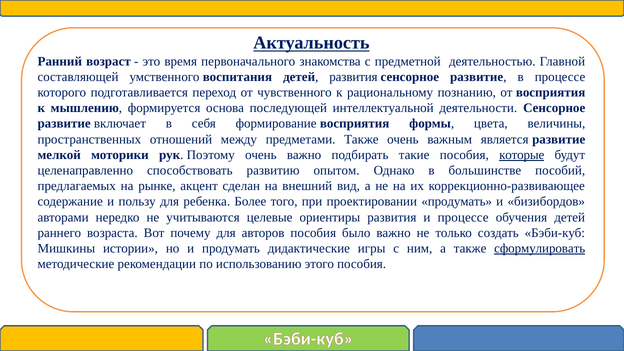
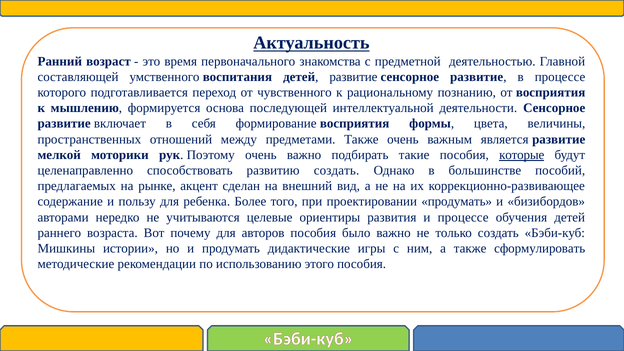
детей развития: развития -> развитие
развитию опытом: опытом -> создать
сформулировать underline: present -> none
